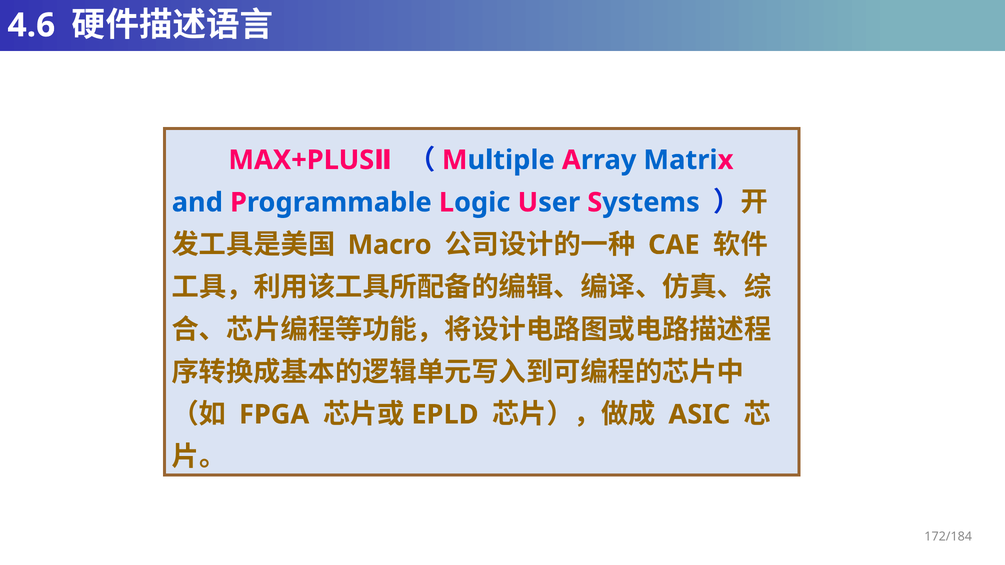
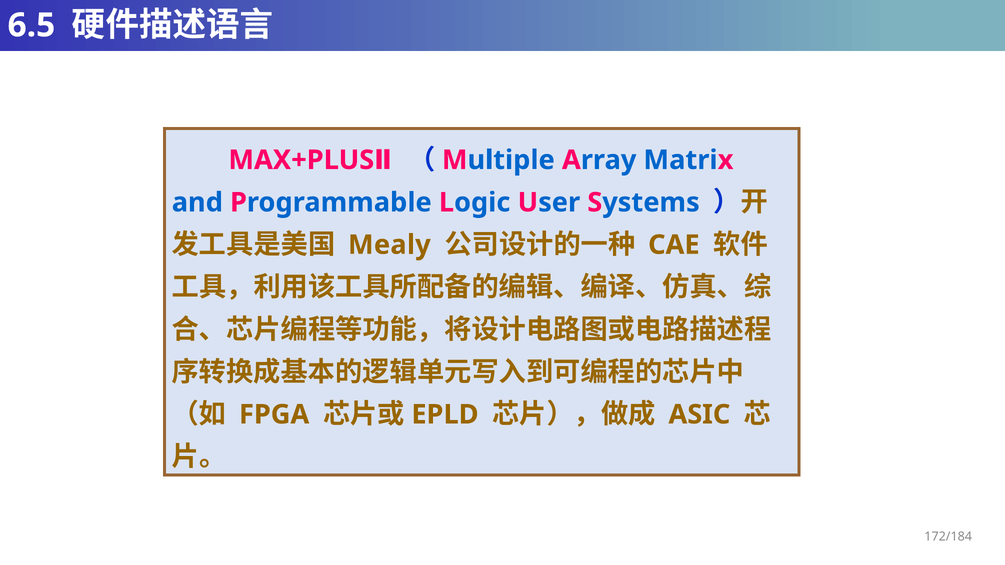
4.6: 4.6 -> 6.5
Macro: Macro -> Mealy
